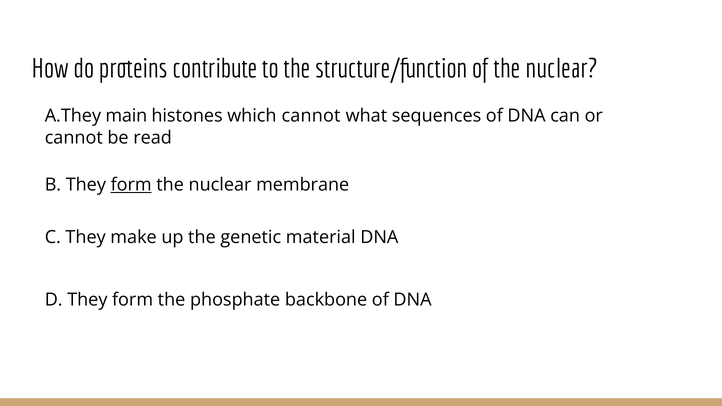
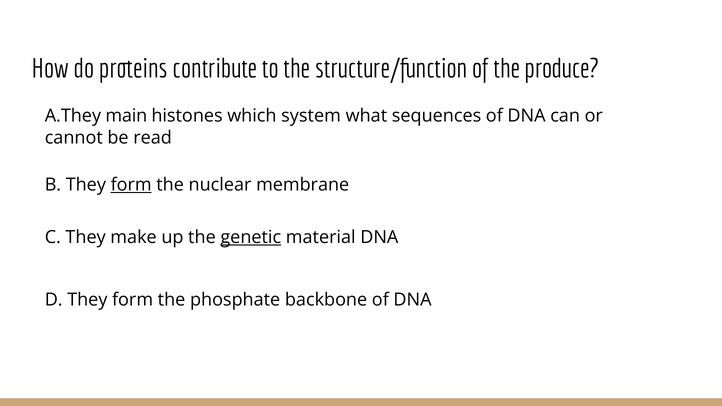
of the nuclear: nuclear -> produce
which cannot: cannot -> system
genetic underline: none -> present
